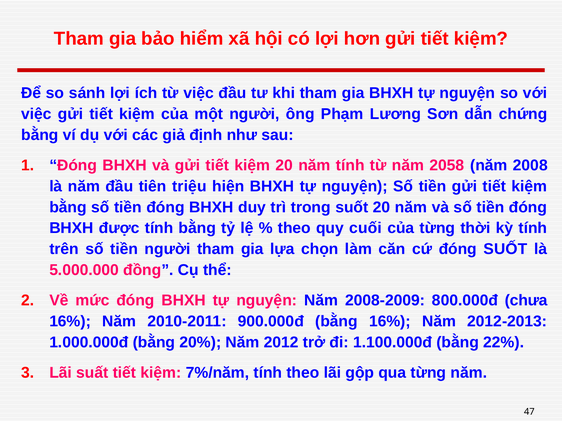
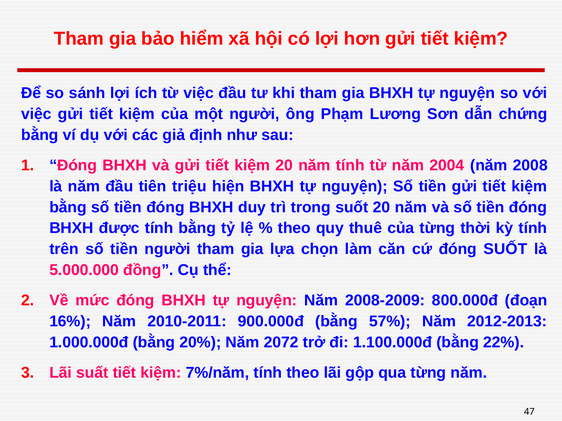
2058: 2058 -> 2004
cuối: cuối -> thuê
chưa: chưa -> đoạn
bằng 16%: 16% -> 57%
2012: 2012 -> 2072
